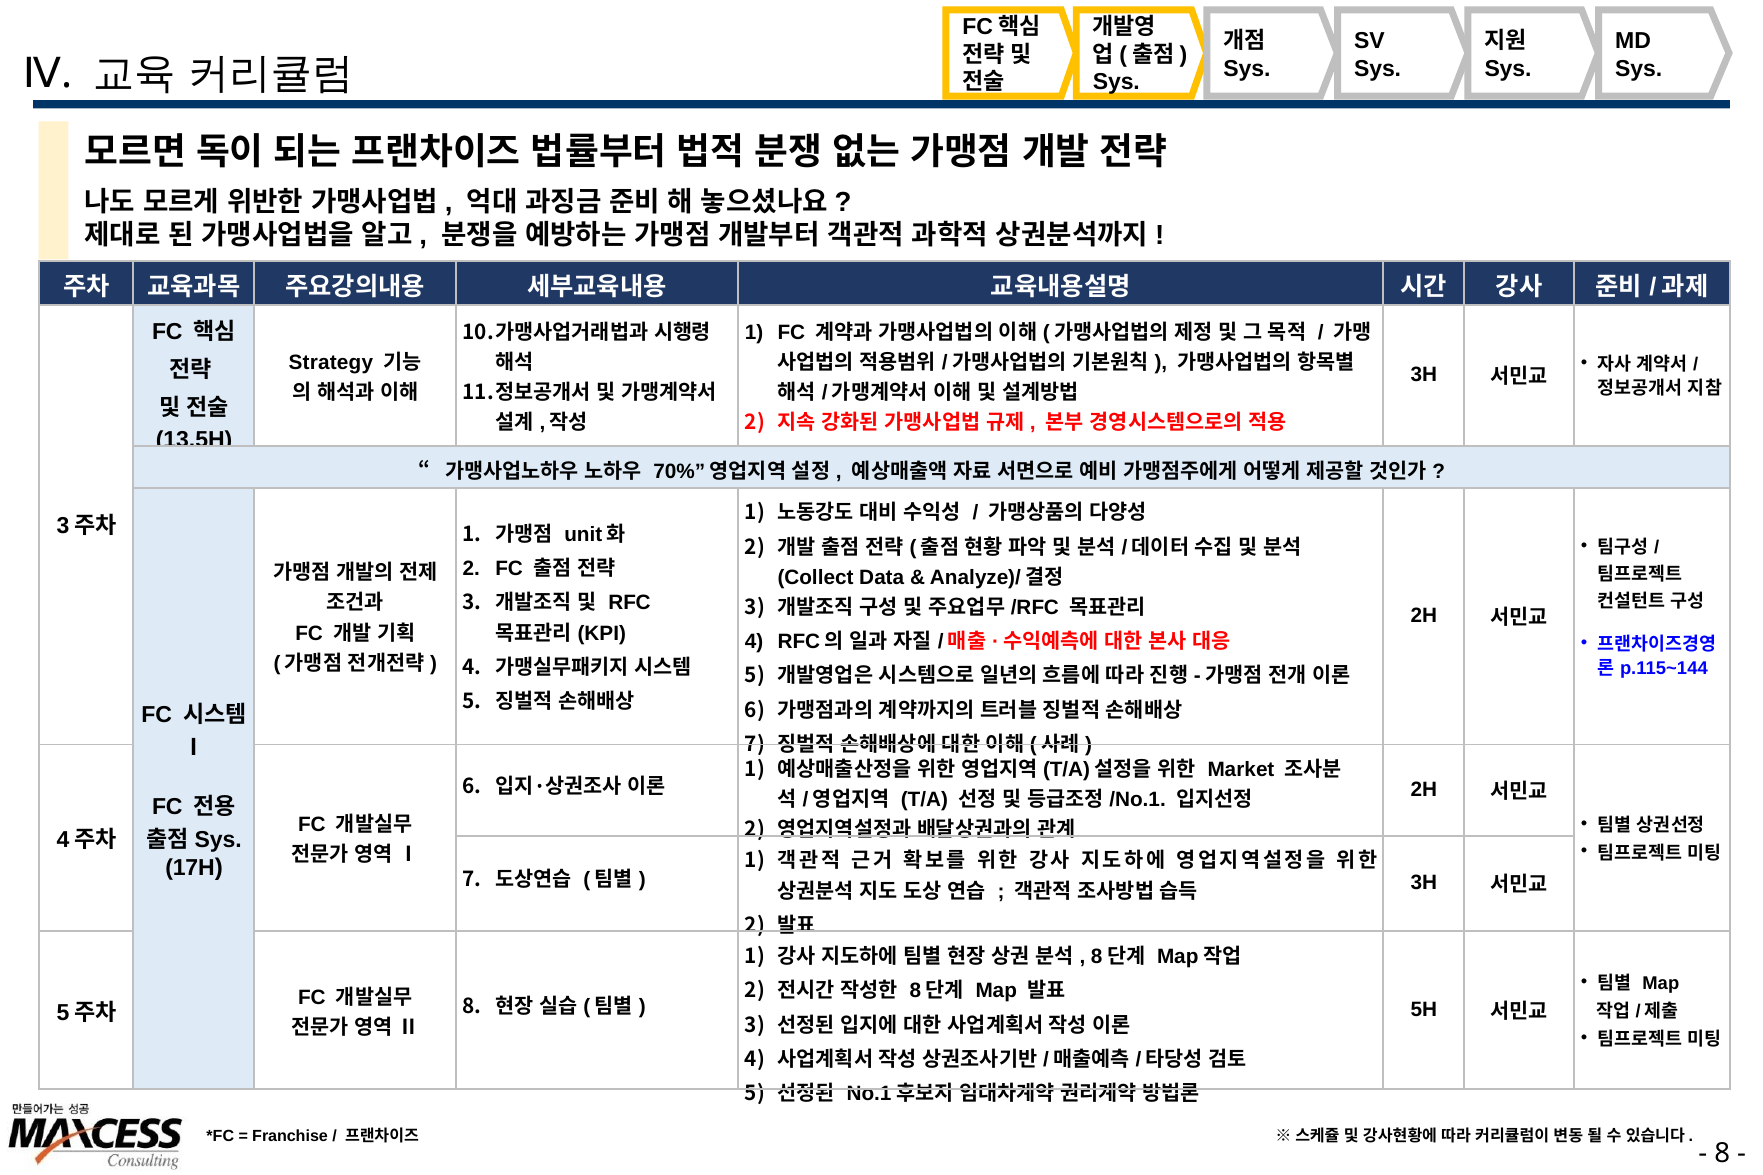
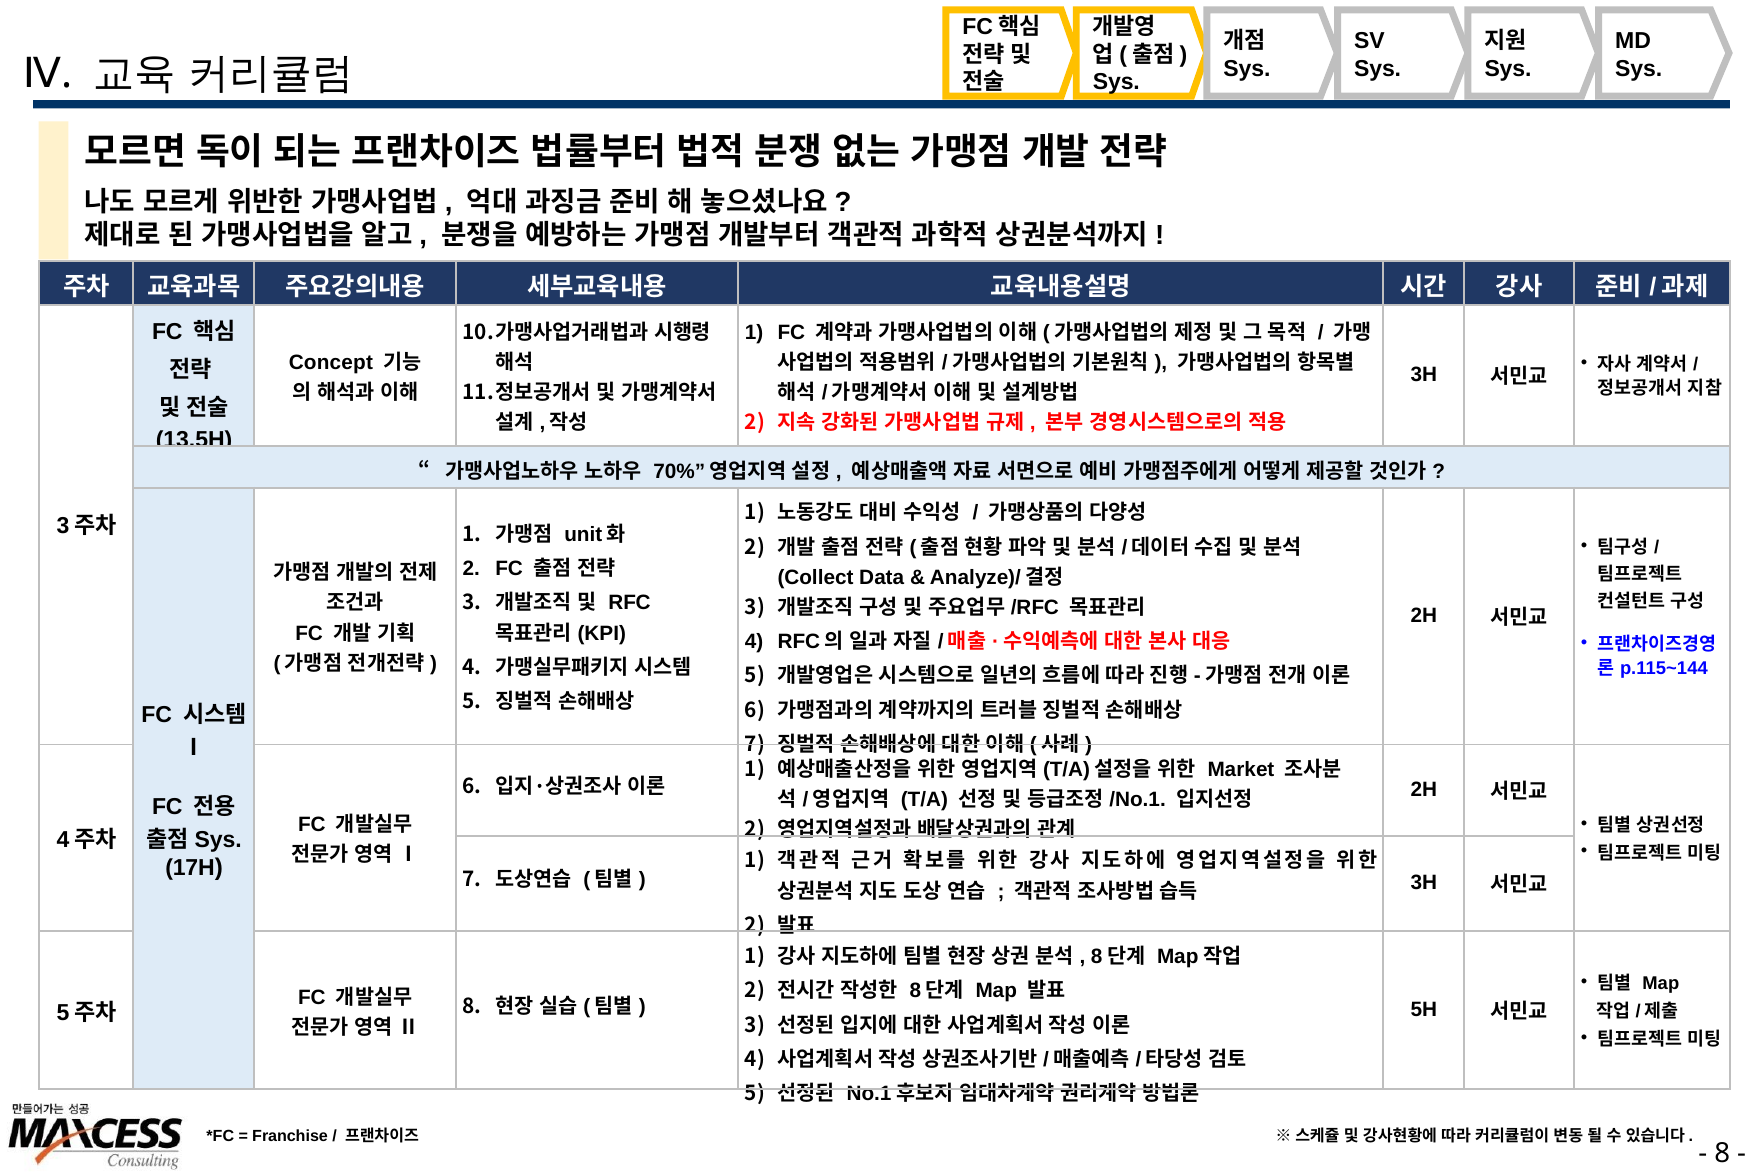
Strategy: Strategy -> Concept
